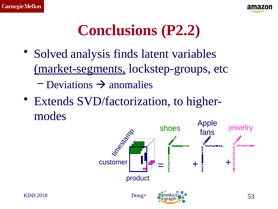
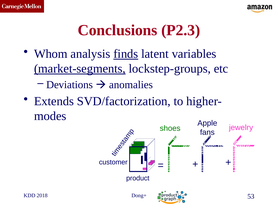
P2.2: P2.2 -> P2.3
Solved: Solved -> Whom
finds underline: none -> present
